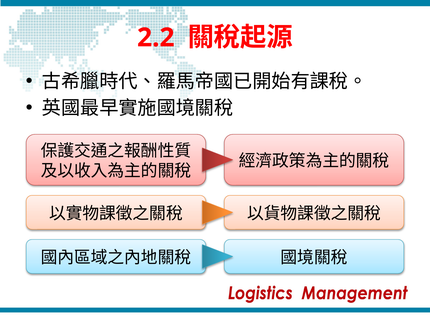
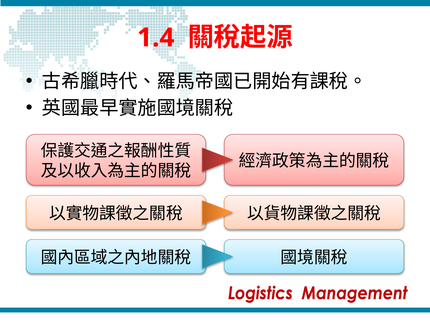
2.2: 2.2 -> 1.4
